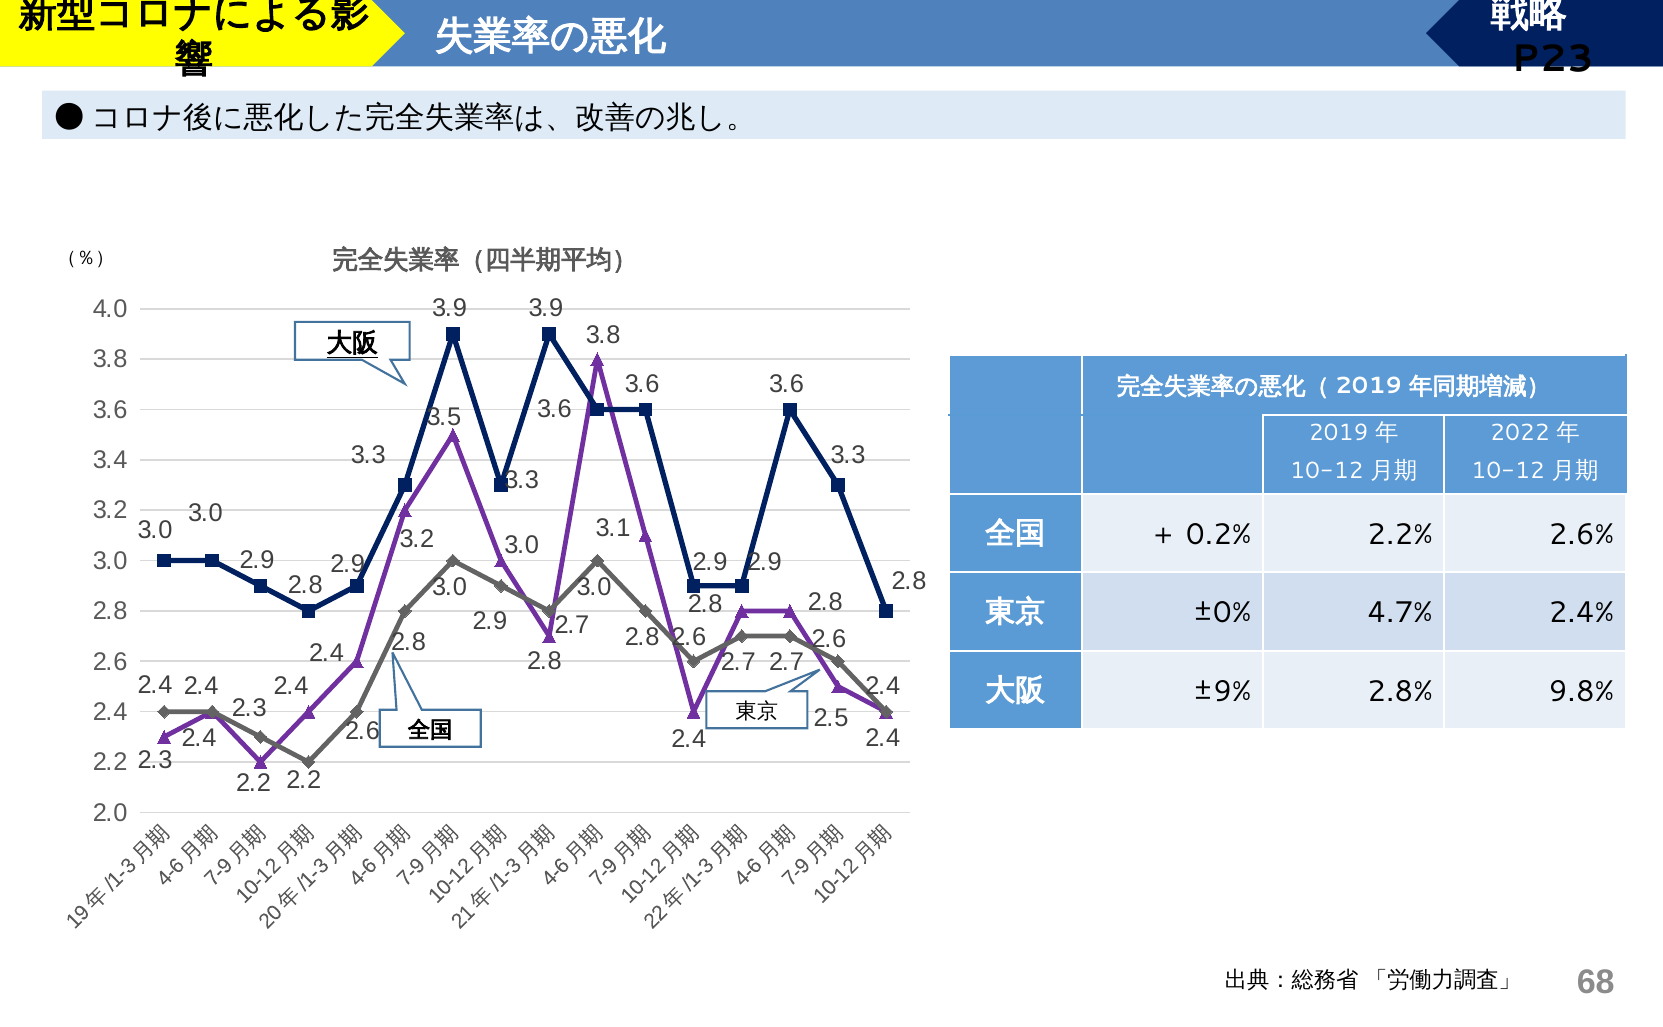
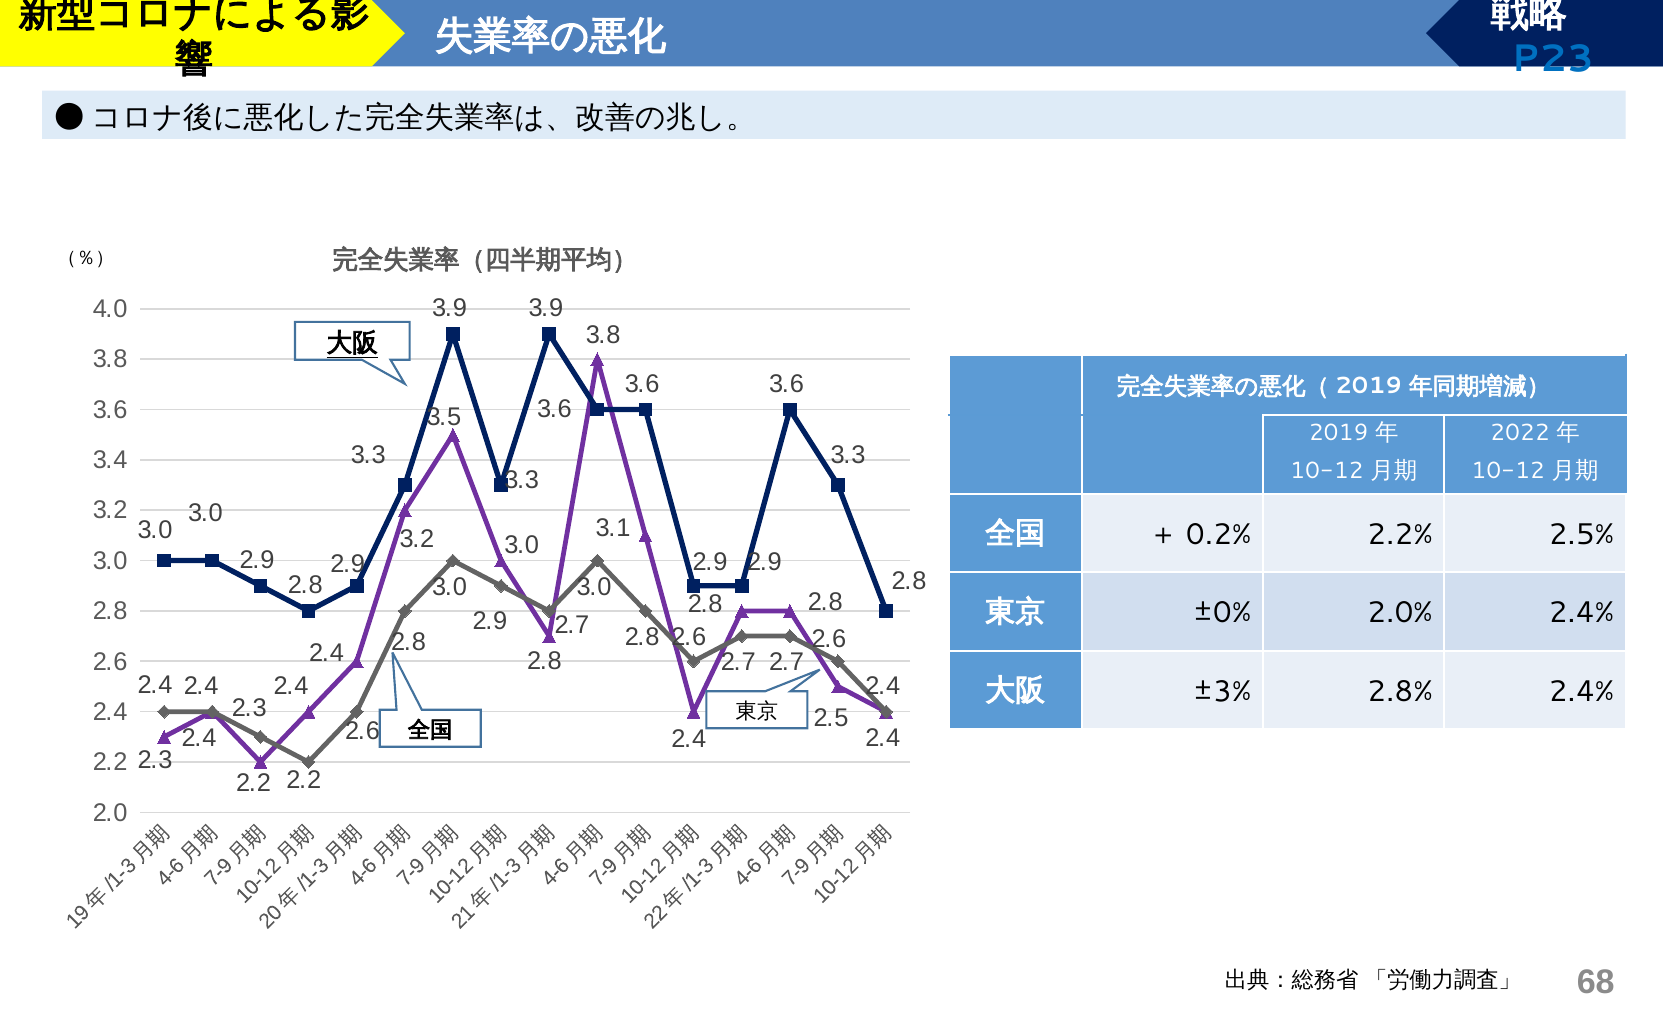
P23 colour: black -> blue
2.6%: 2.6% -> 2.5%
4.7%: 4.7% -> 2.0%
±9%: ±9% -> ±3%
2.8% 9.8%: 9.8% -> 2.4%
